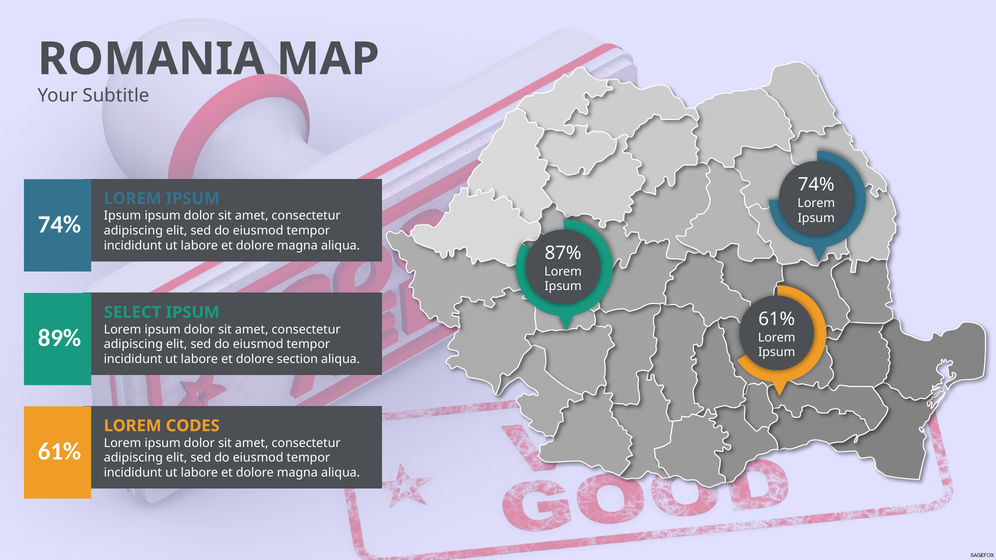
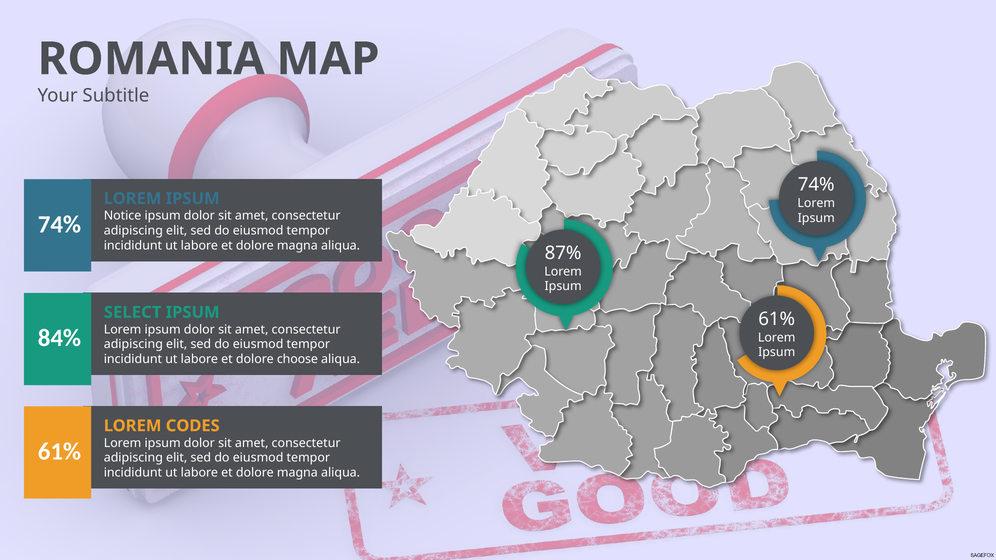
Ipsum at (123, 216): Ipsum -> Notice
89%: 89% -> 84%
section: section -> choose
